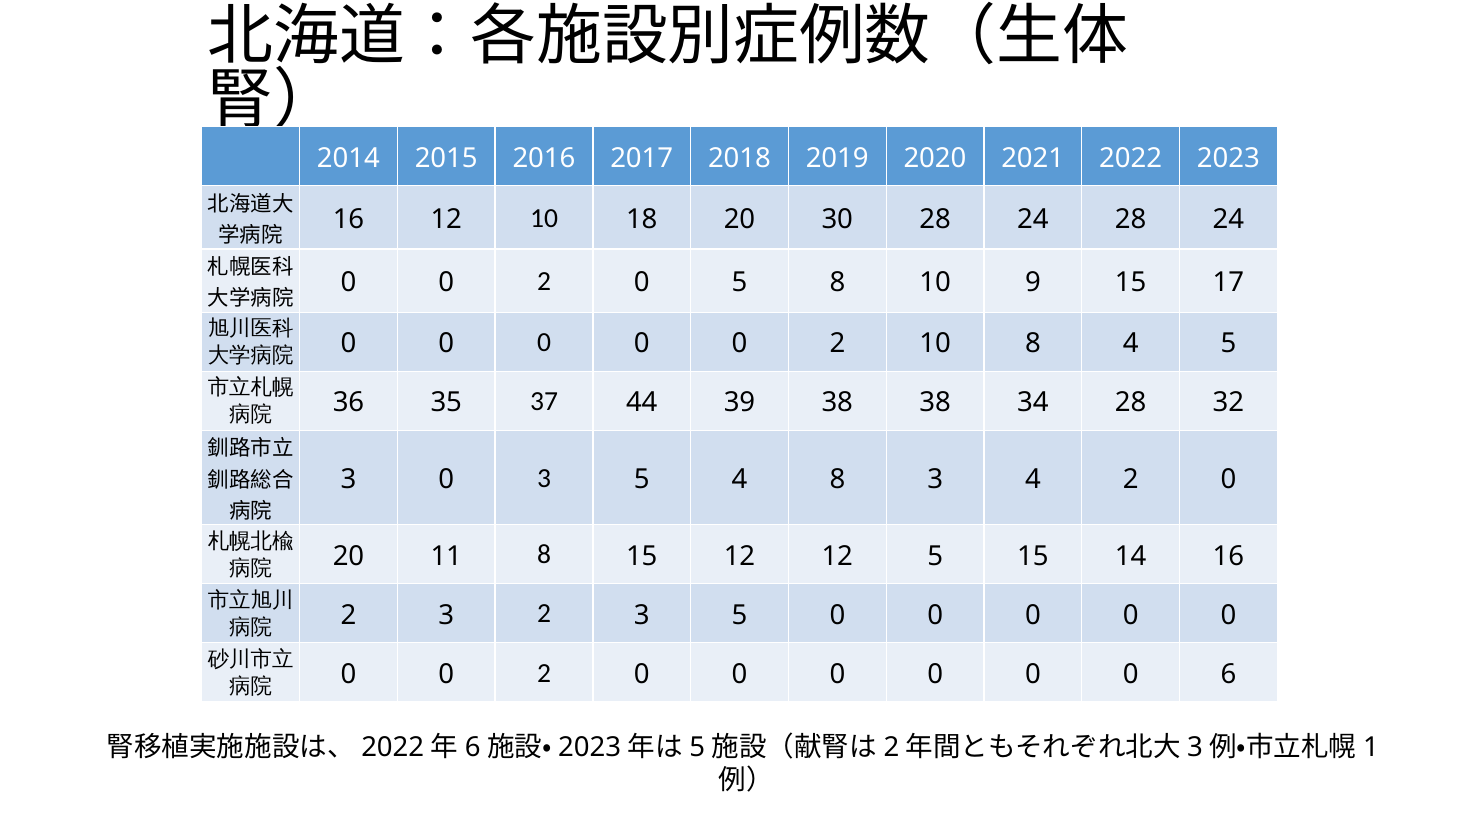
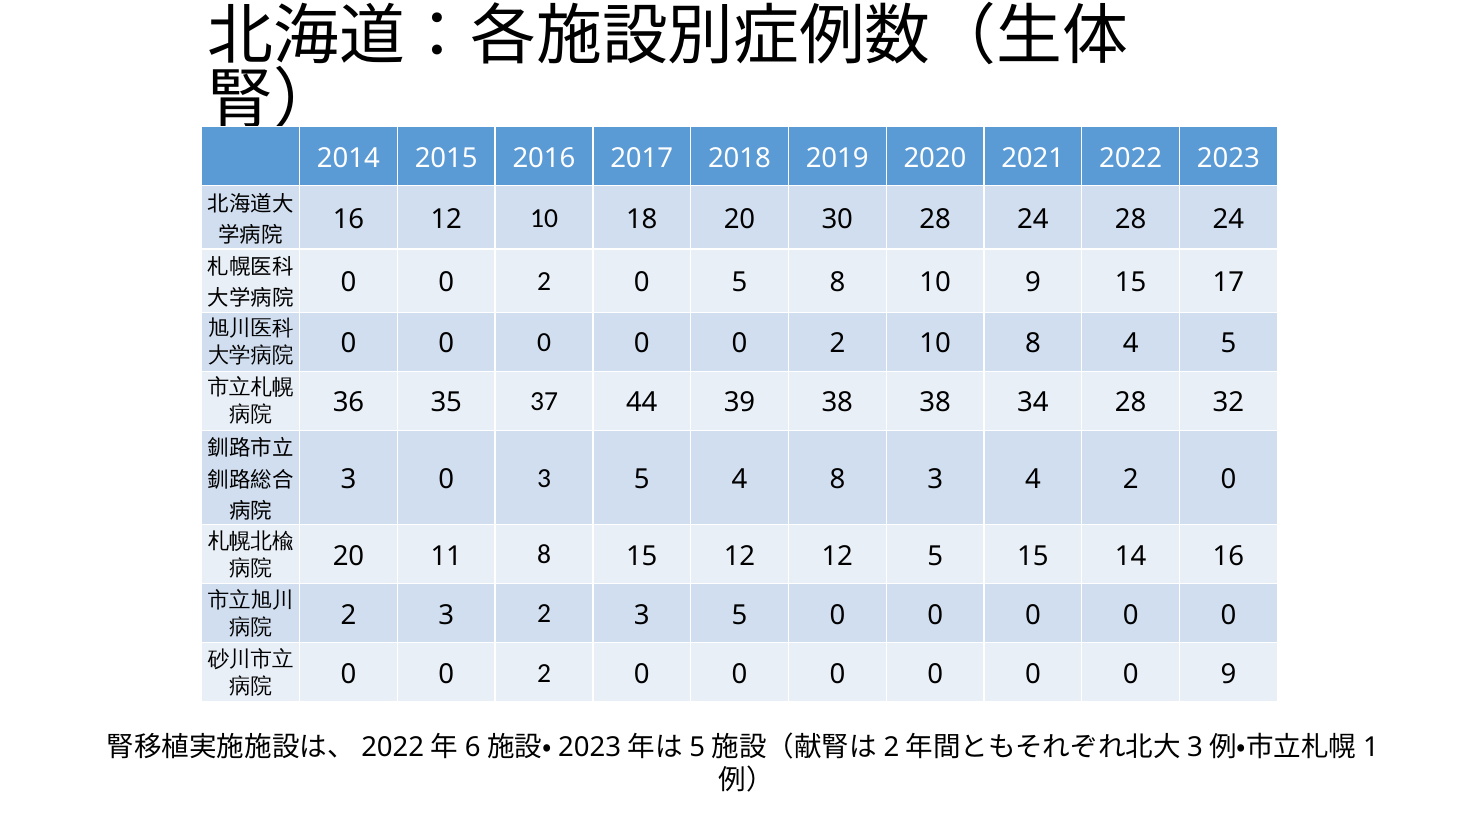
0 6: 6 -> 9
